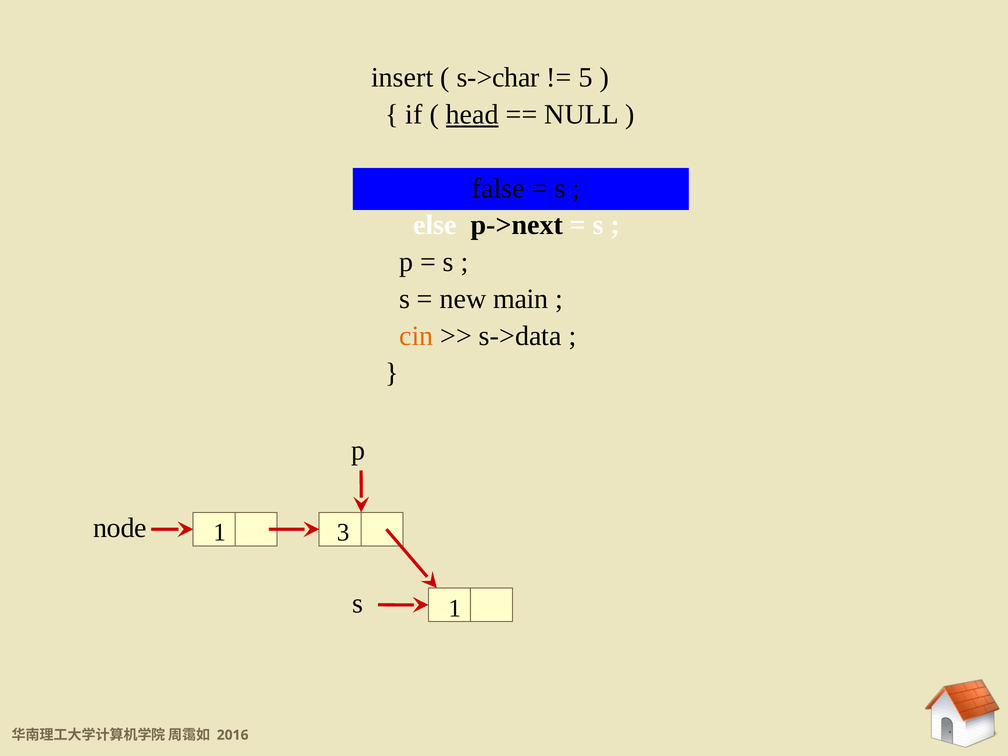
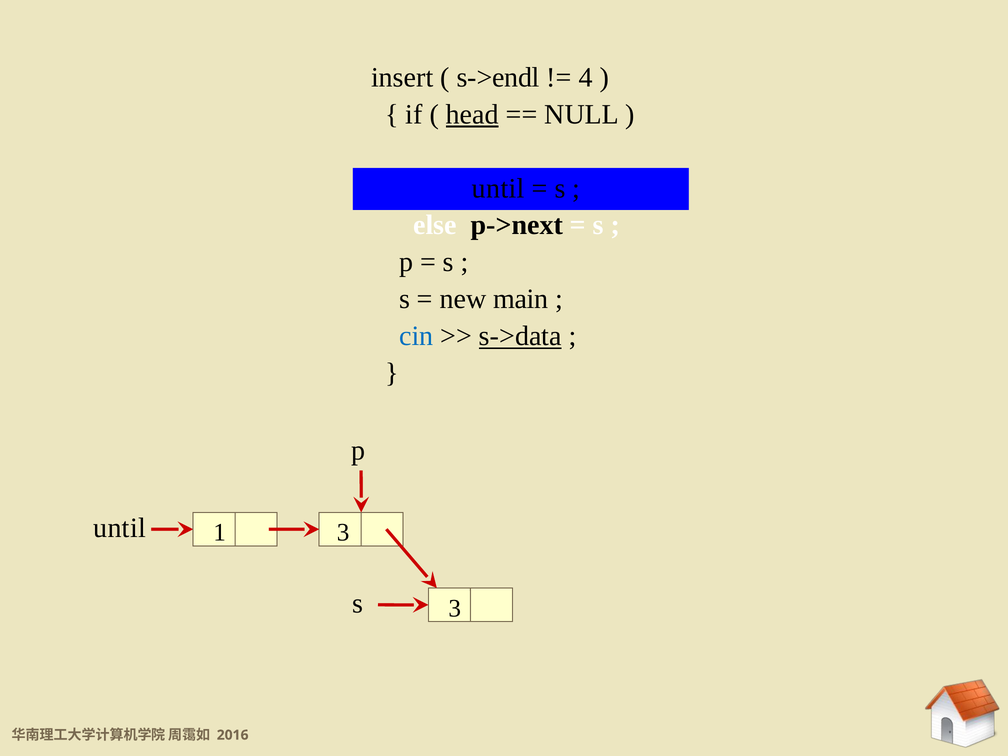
s->char: s->char -> s->endl
5: 5 -> 4
false at (498, 188): false -> until
cin colour: orange -> blue
s->data underline: none -> present
node at (120, 528): node -> until
s 1: 1 -> 3
